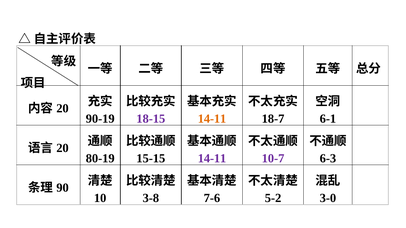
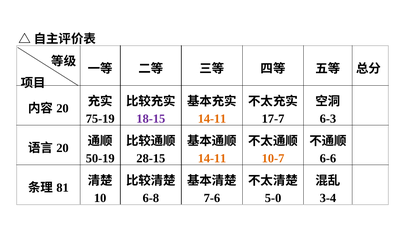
90-19: 90-19 -> 75-19
18-7: 18-7 -> 17-7
6-1: 6-1 -> 6-3
80-19: 80-19 -> 50-19
15-15: 15-15 -> 28-15
14-11 at (212, 159) colour: purple -> orange
10-7 colour: purple -> orange
6-3: 6-3 -> 6-6
90: 90 -> 81
3-8: 3-8 -> 6-8
5-2: 5-2 -> 5-0
3-0: 3-0 -> 3-4
